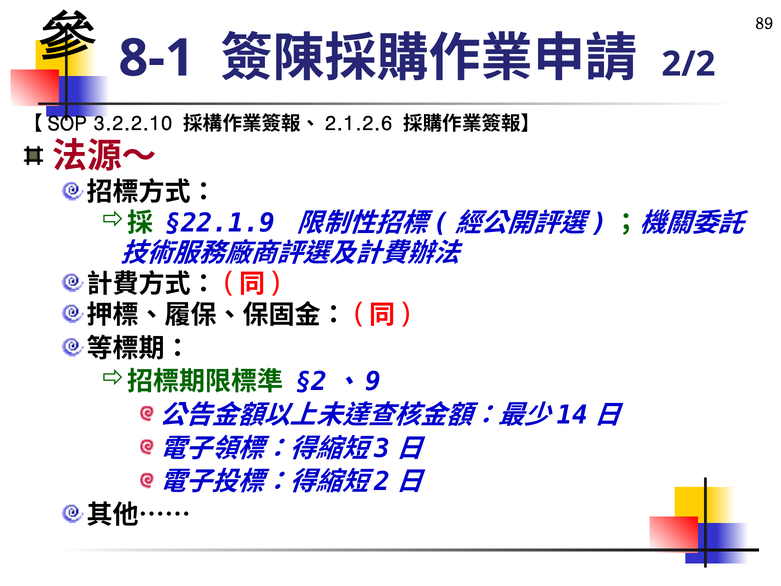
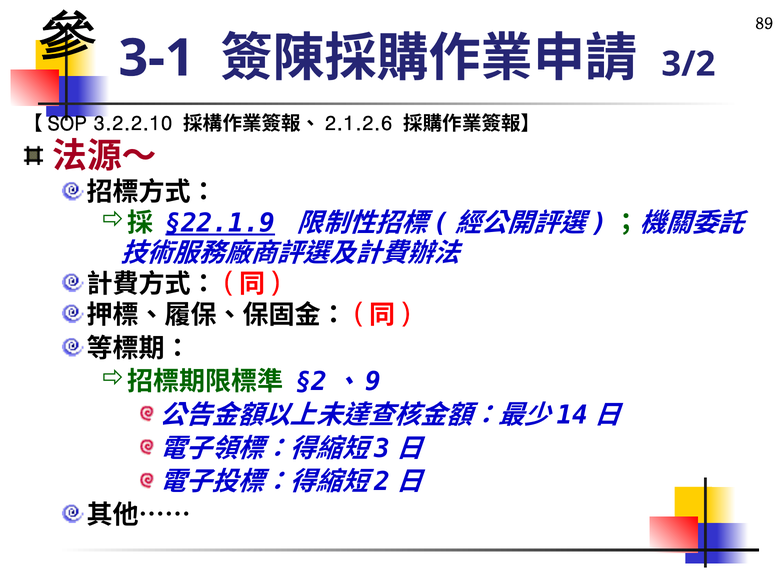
8-1: 8-1 -> 3-1
2/2: 2/2 -> 3/2
§22.1.9 underline: none -> present
